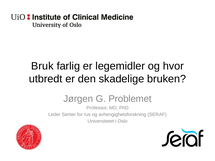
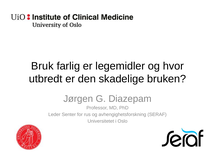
Problemet: Problemet -> Diazepam
